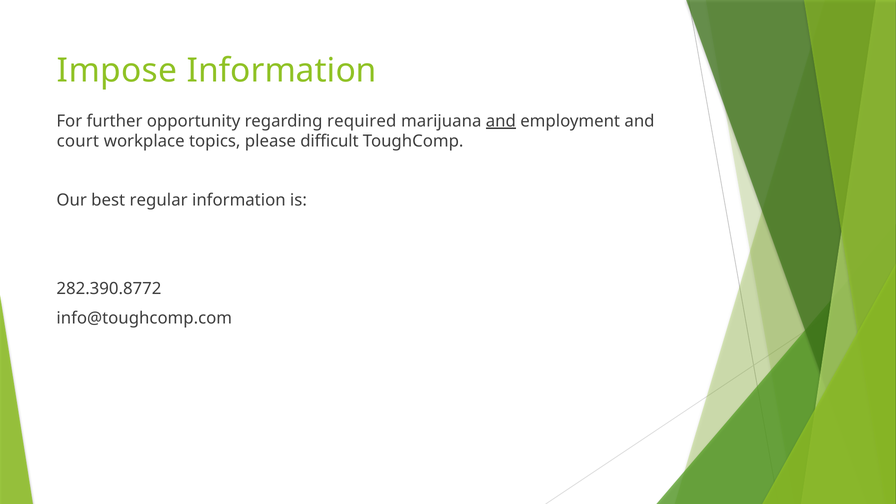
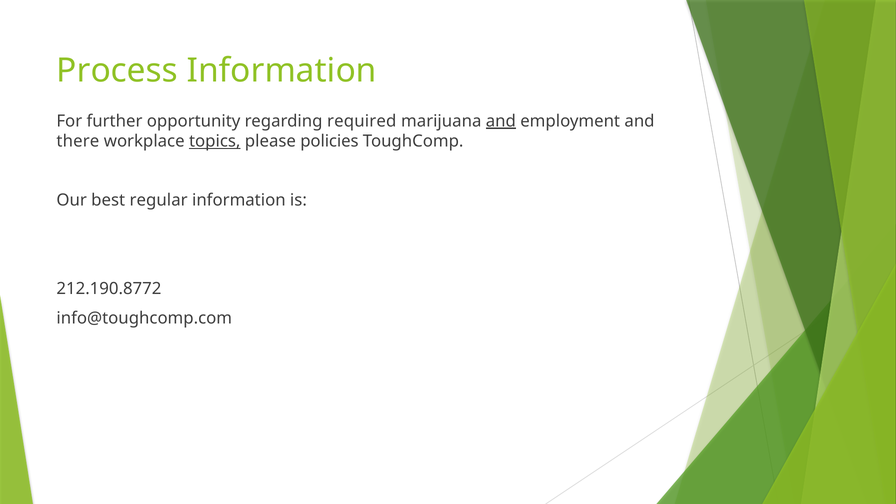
Impose: Impose -> Process
court: court -> there
topics underline: none -> present
difficult: difficult -> policies
282.390.8772: 282.390.8772 -> 212.190.8772
